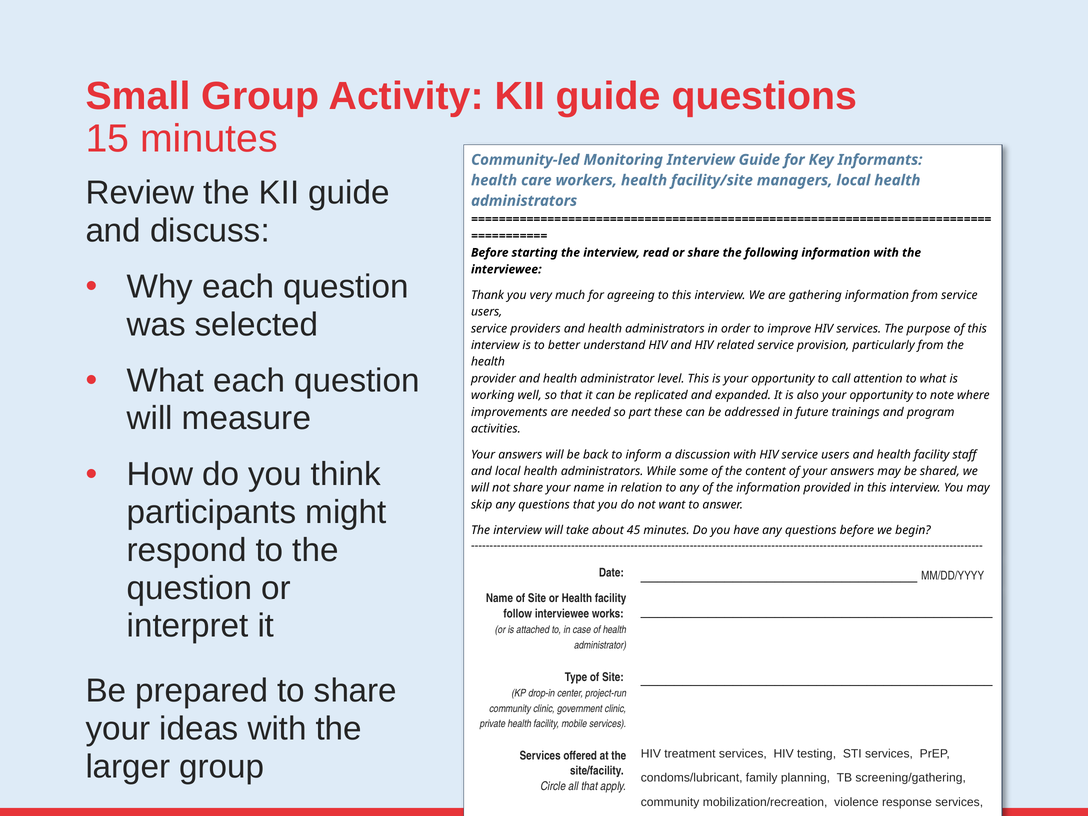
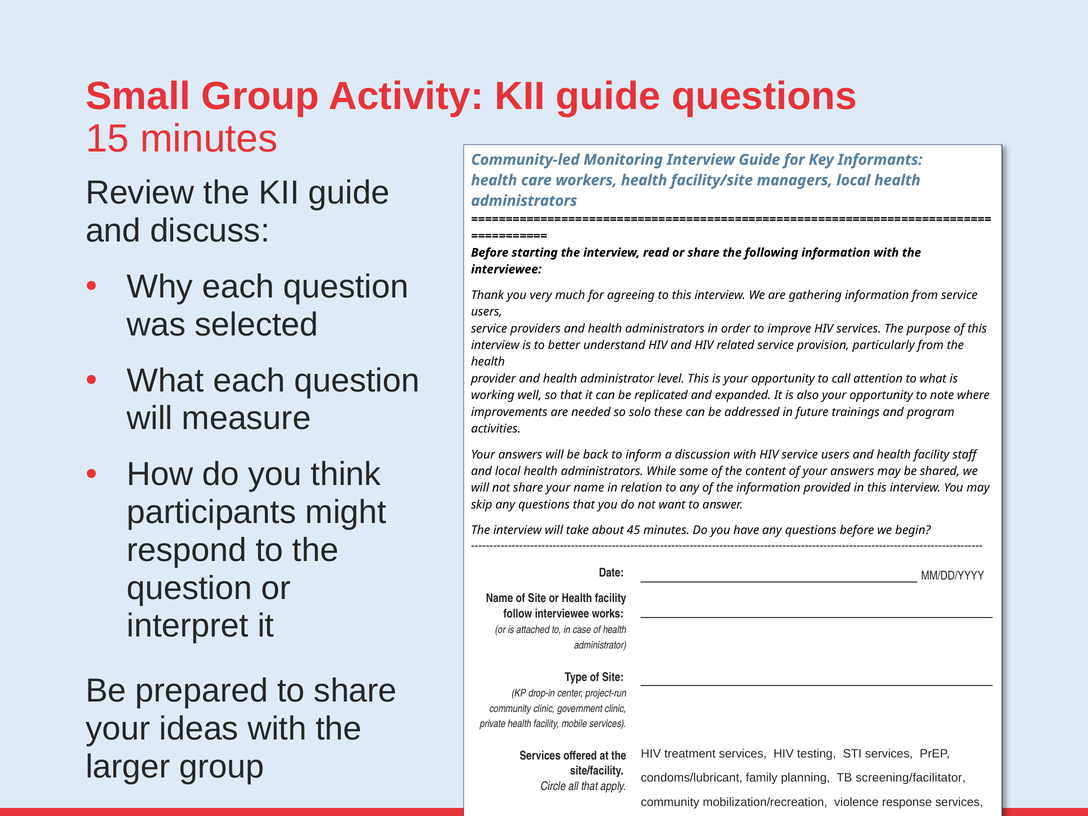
part: part -> solo
screening/gathering: screening/gathering -> screening/facilitator
